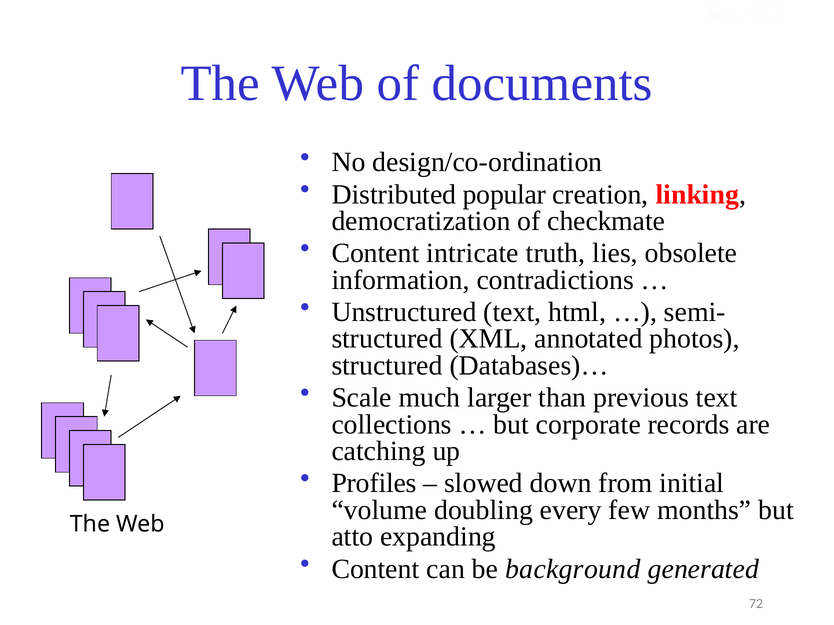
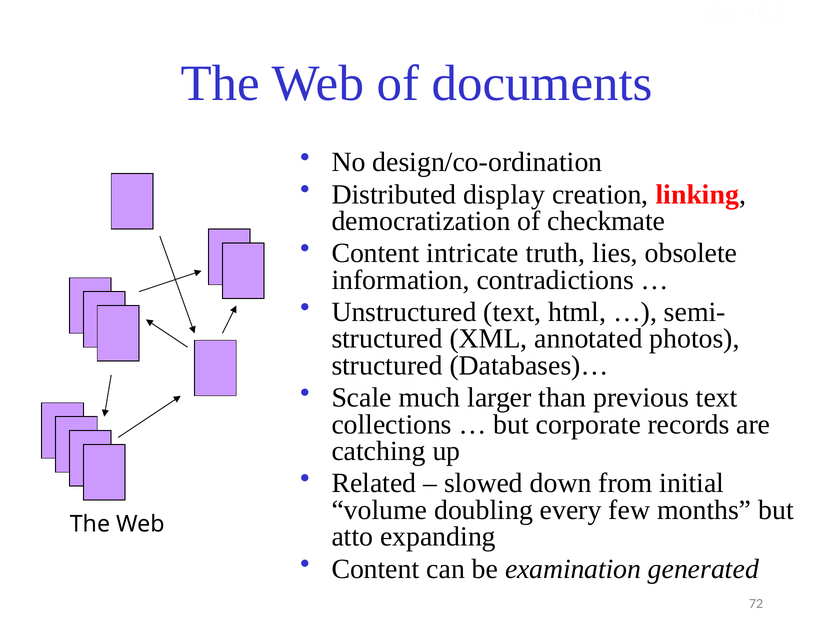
popular: popular -> display
Profiles: Profiles -> Related
background: background -> examination
